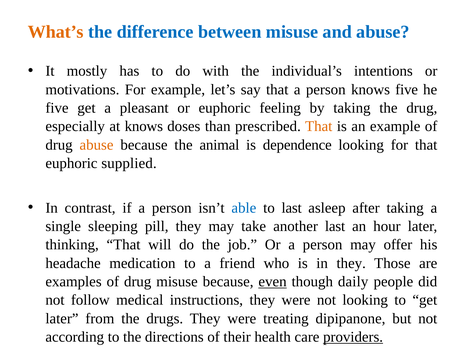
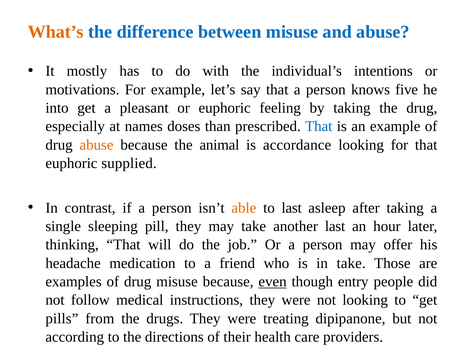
five at (57, 108): five -> into
at knows: knows -> names
That at (319, 127) colour: orange -> blue
dependence: dependence -> accordance
able colour: blue -> orange
in they: they -> take
daily: daily -> entry
later at (62, 319): later -> pills
providers underline: present -> none
